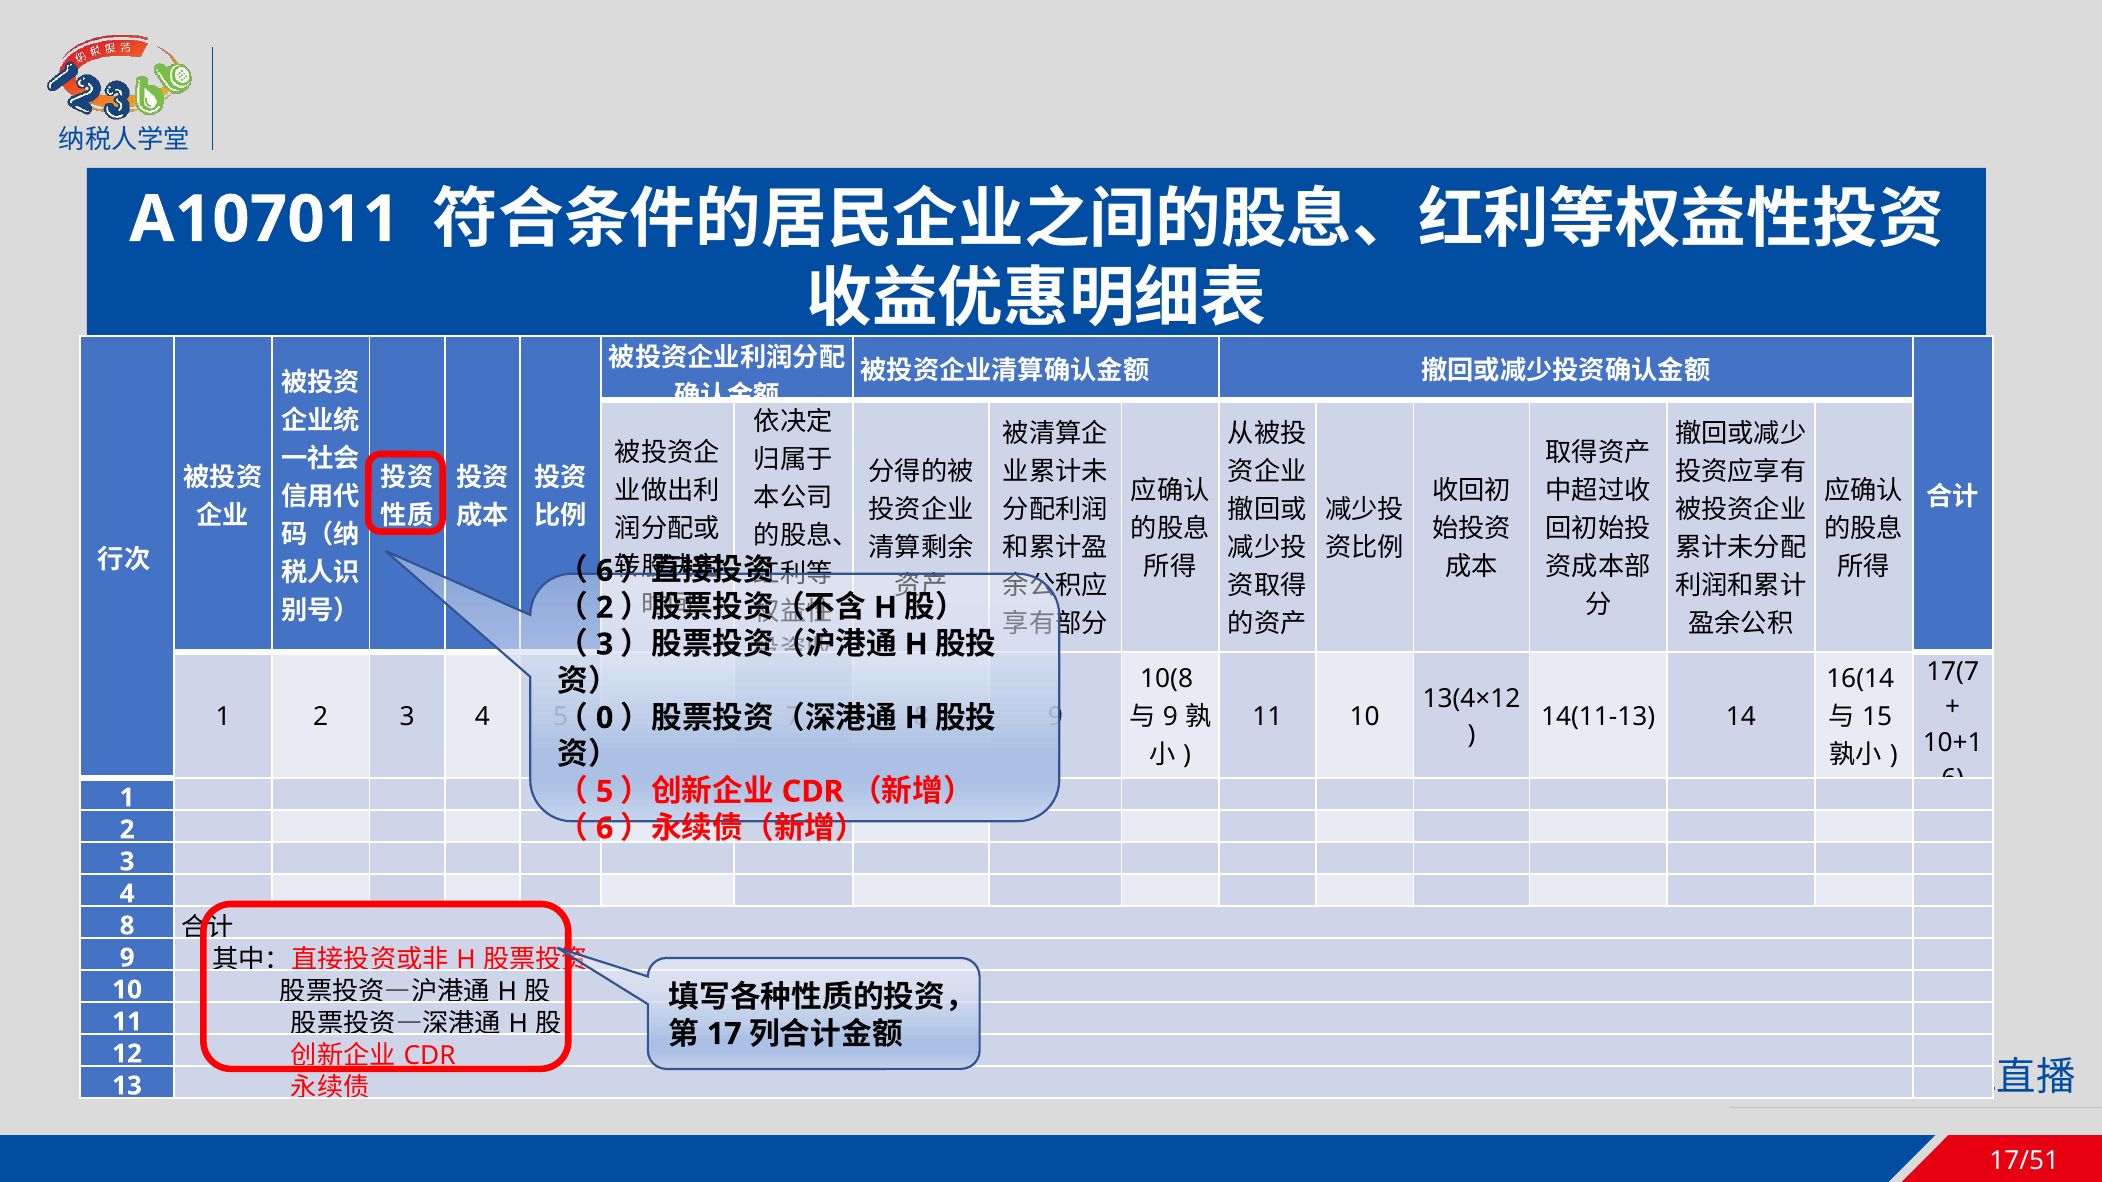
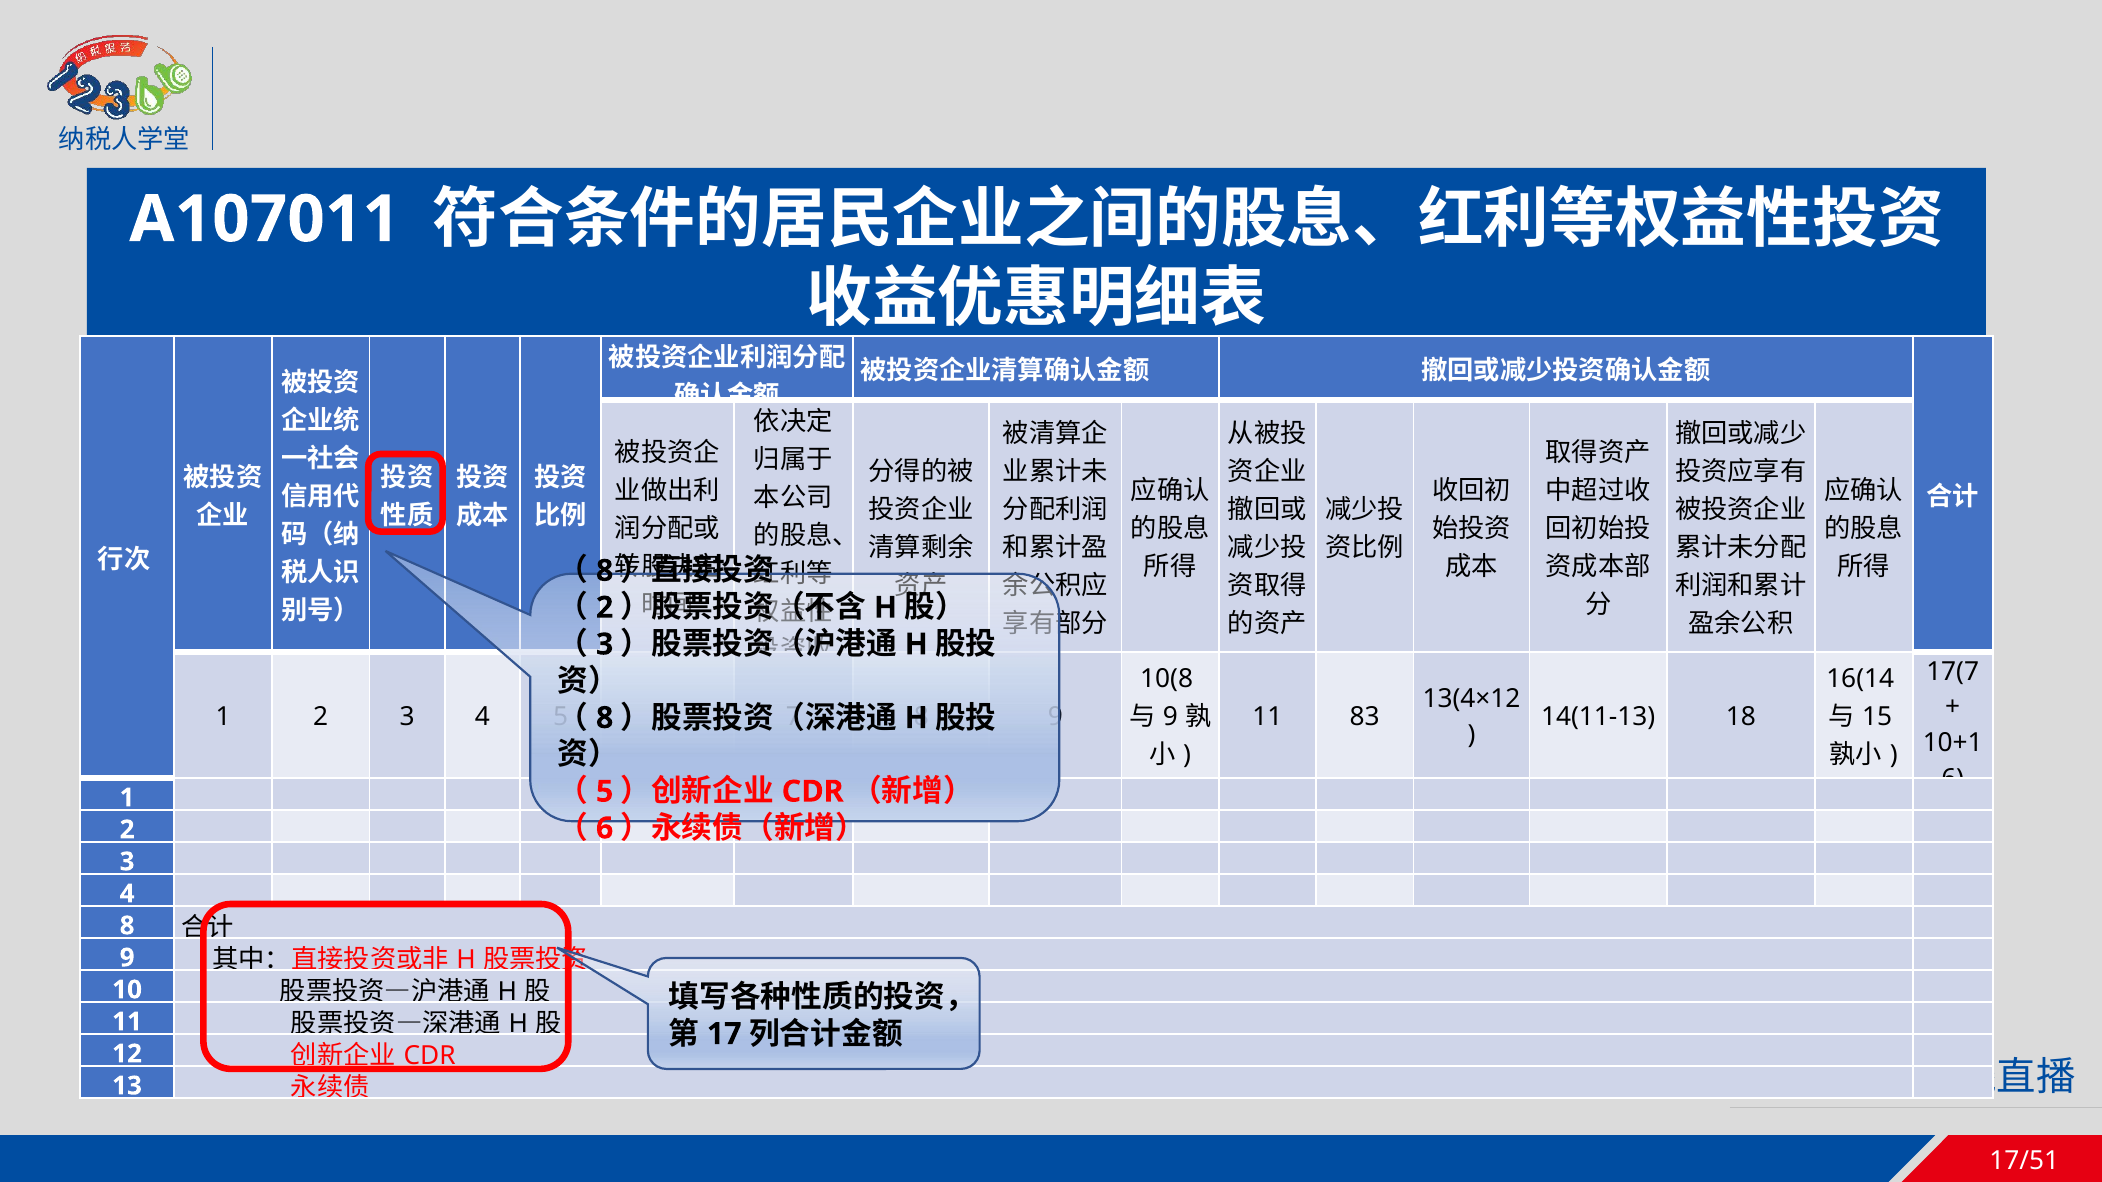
6 at (605, 571): 6 -> 8
0 at (605, 718): 0 -> 8
11 10: 10 -> 83
14: 14 -> 18
